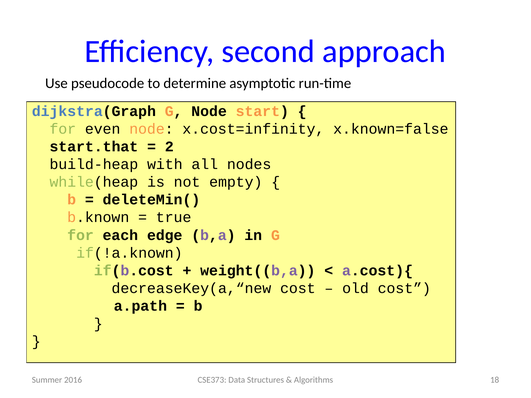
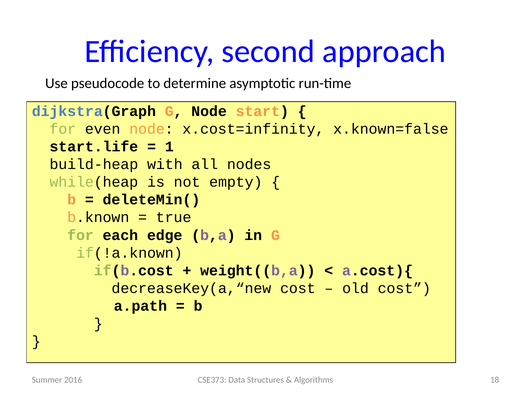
start.that: start.that -> start.life
2: 2 -> 1
